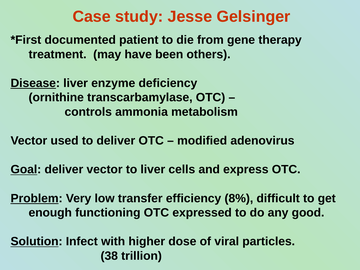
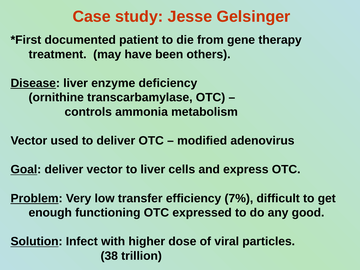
8%: 8% -> 7%
